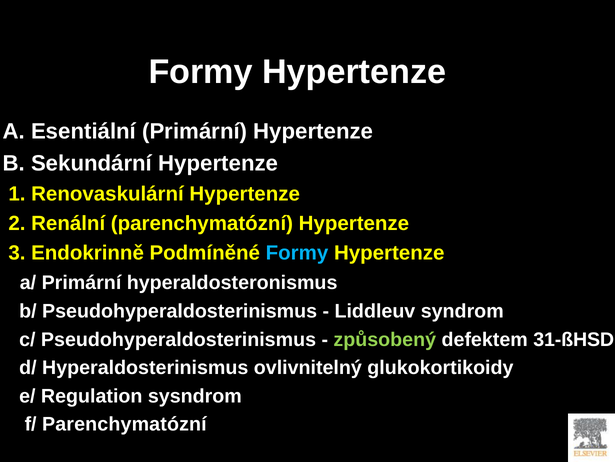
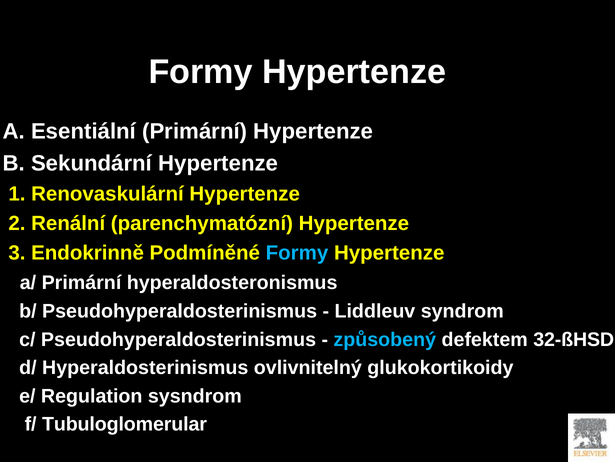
způsobený colour: light green -> light blue
31-ßHSD: 31-ßHSD -> 32-ßHSD
f/ Parenchymatózní: Parenchymatózní -> Tubuloglomerular
